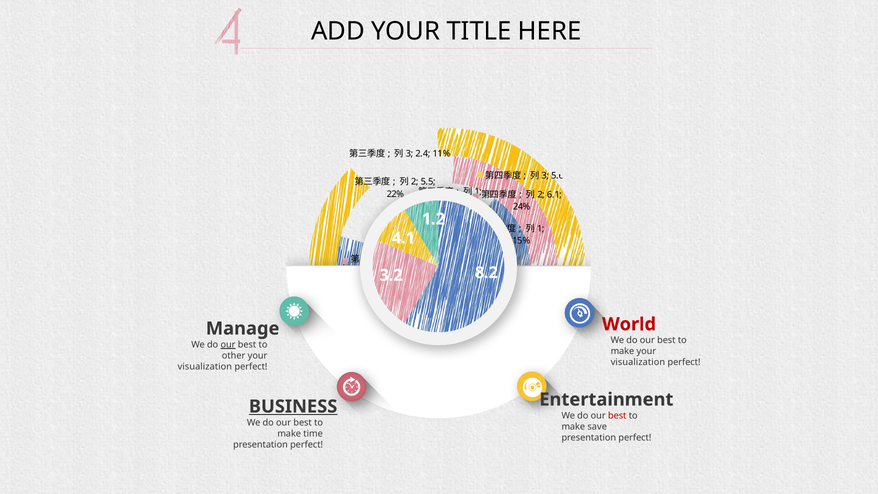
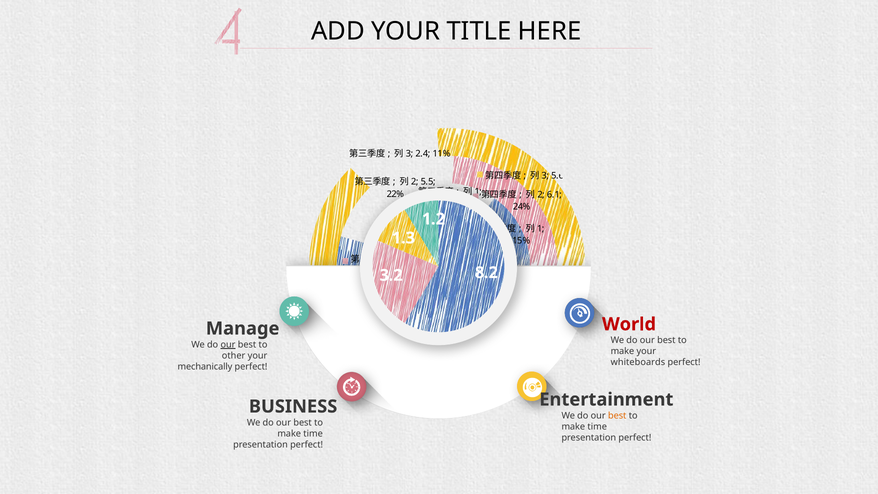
4.1: 4.1 -> 1.3
visualization at (638, 362): visualization -> whiteboards
visualization at (205, 366): visualization -> mechanically
BUSINESS underline: present -> none
best at (617, 415) colour: red -> orange
save at (597, 426): save -> time
